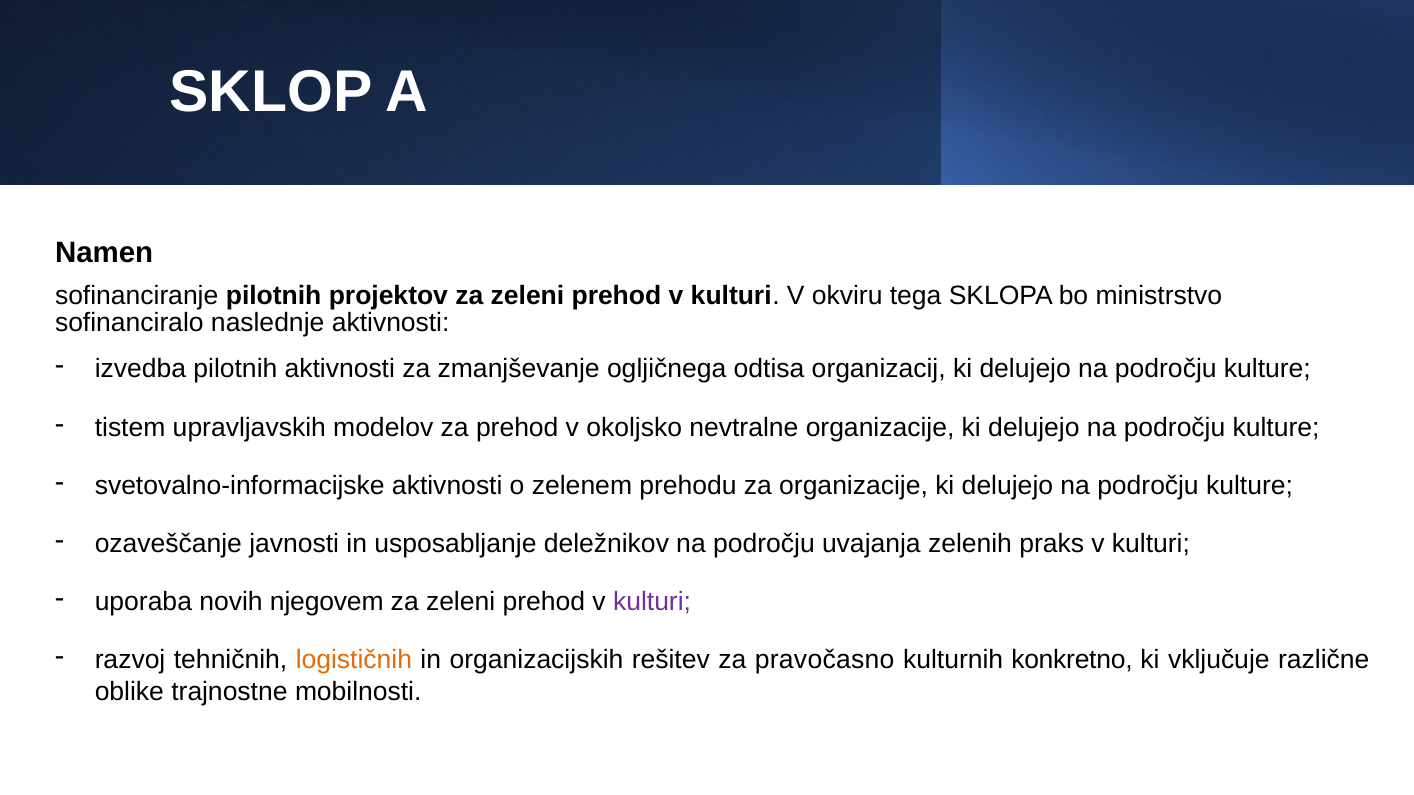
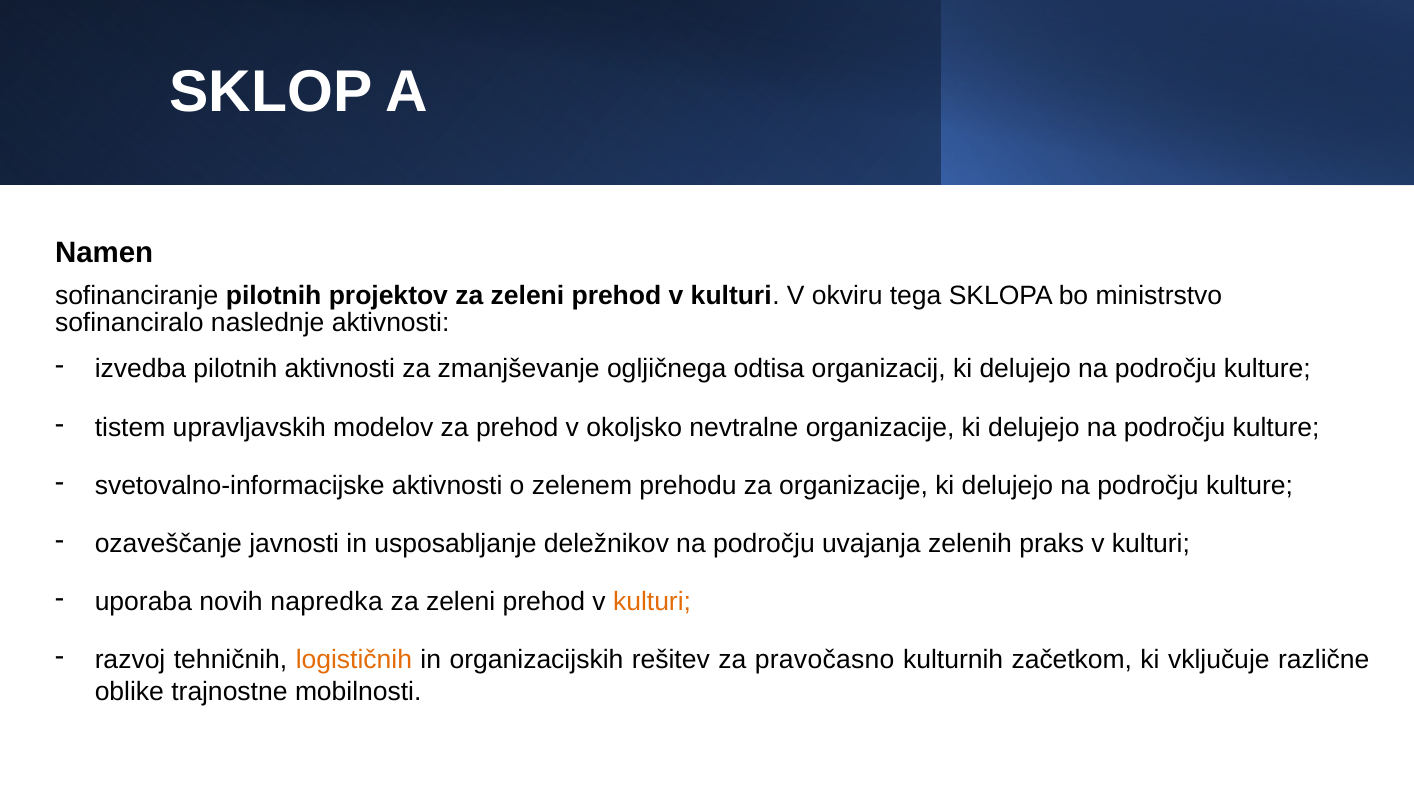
njegovem: njegovem -> napredka
kulturi at (652, 602) colour: purple -> orange
konkretno: konkretno -> začetkom
